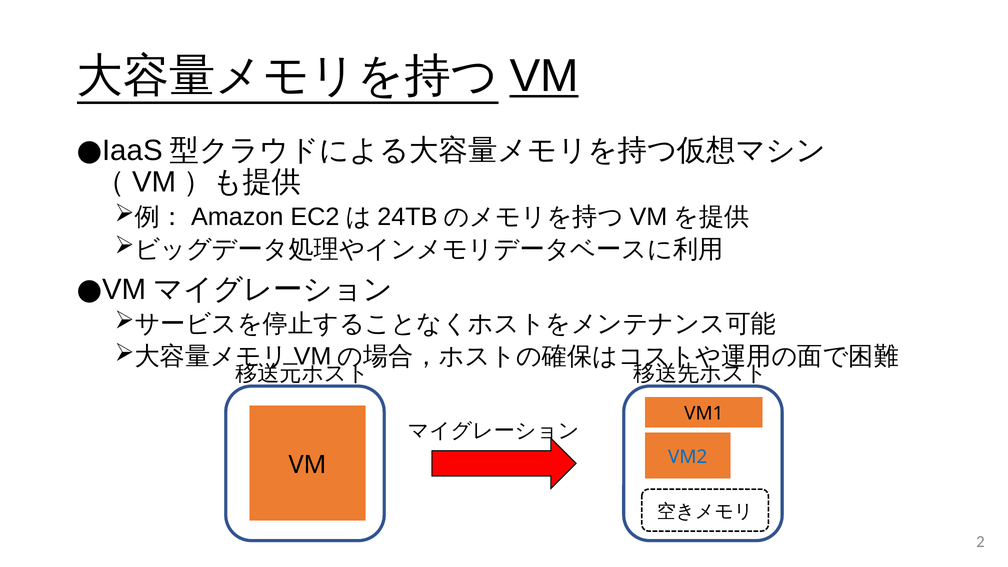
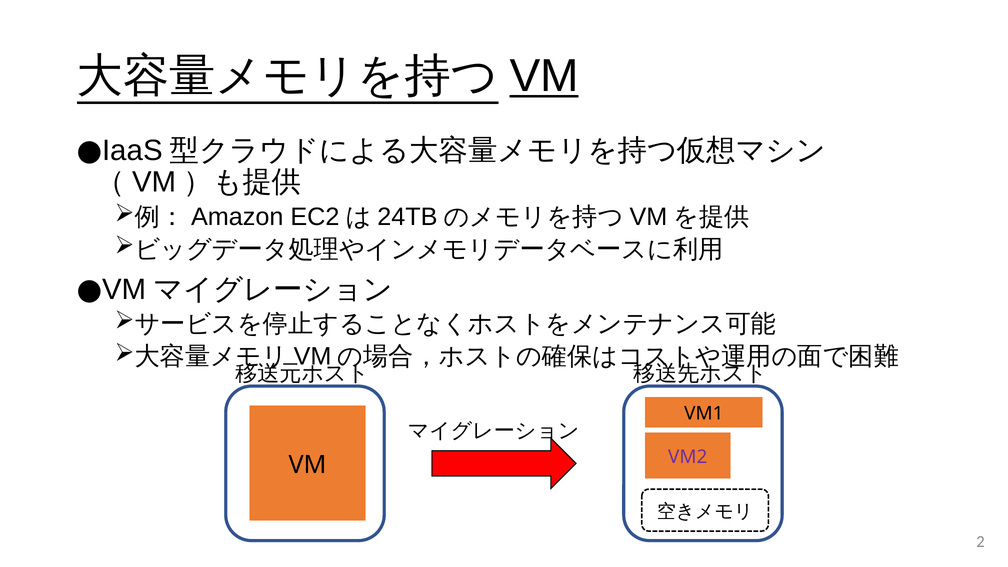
VM2 colour: blue -> purple
